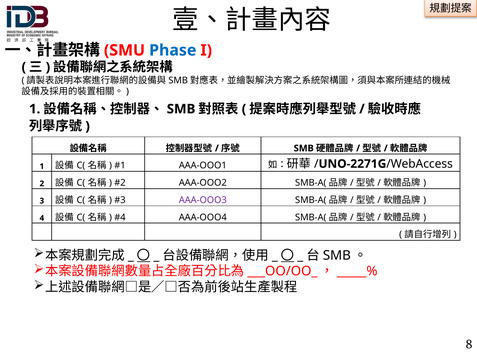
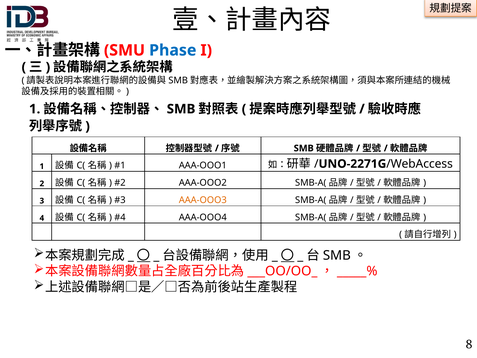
AAA-OOO3 colour: purple -> orange
